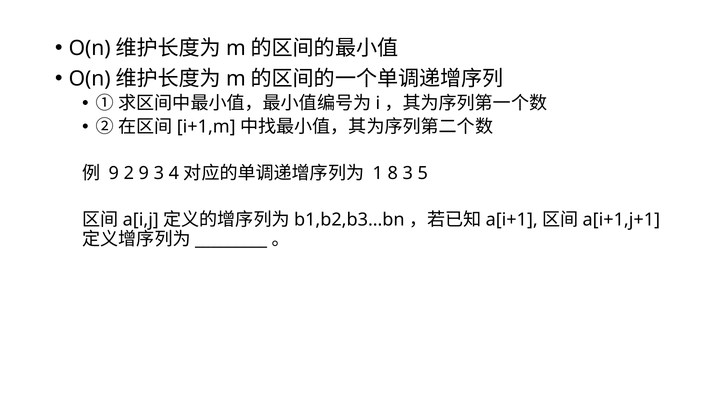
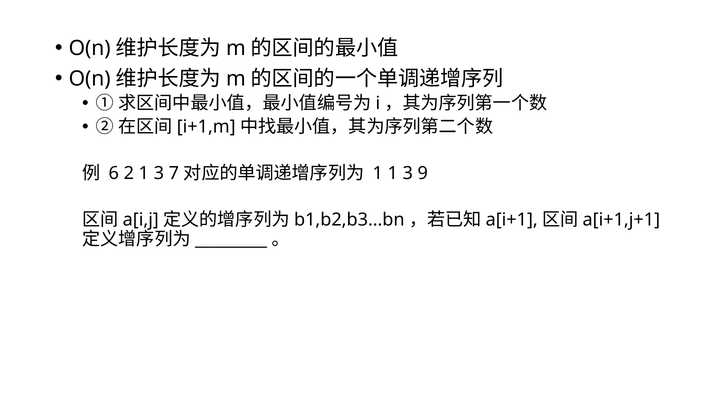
9 at (114, 173): 9 -> 6
2 9: 9 -> 1
4: 4 -> 7
1 8: 8 -> 1
5: 5 -> 9
